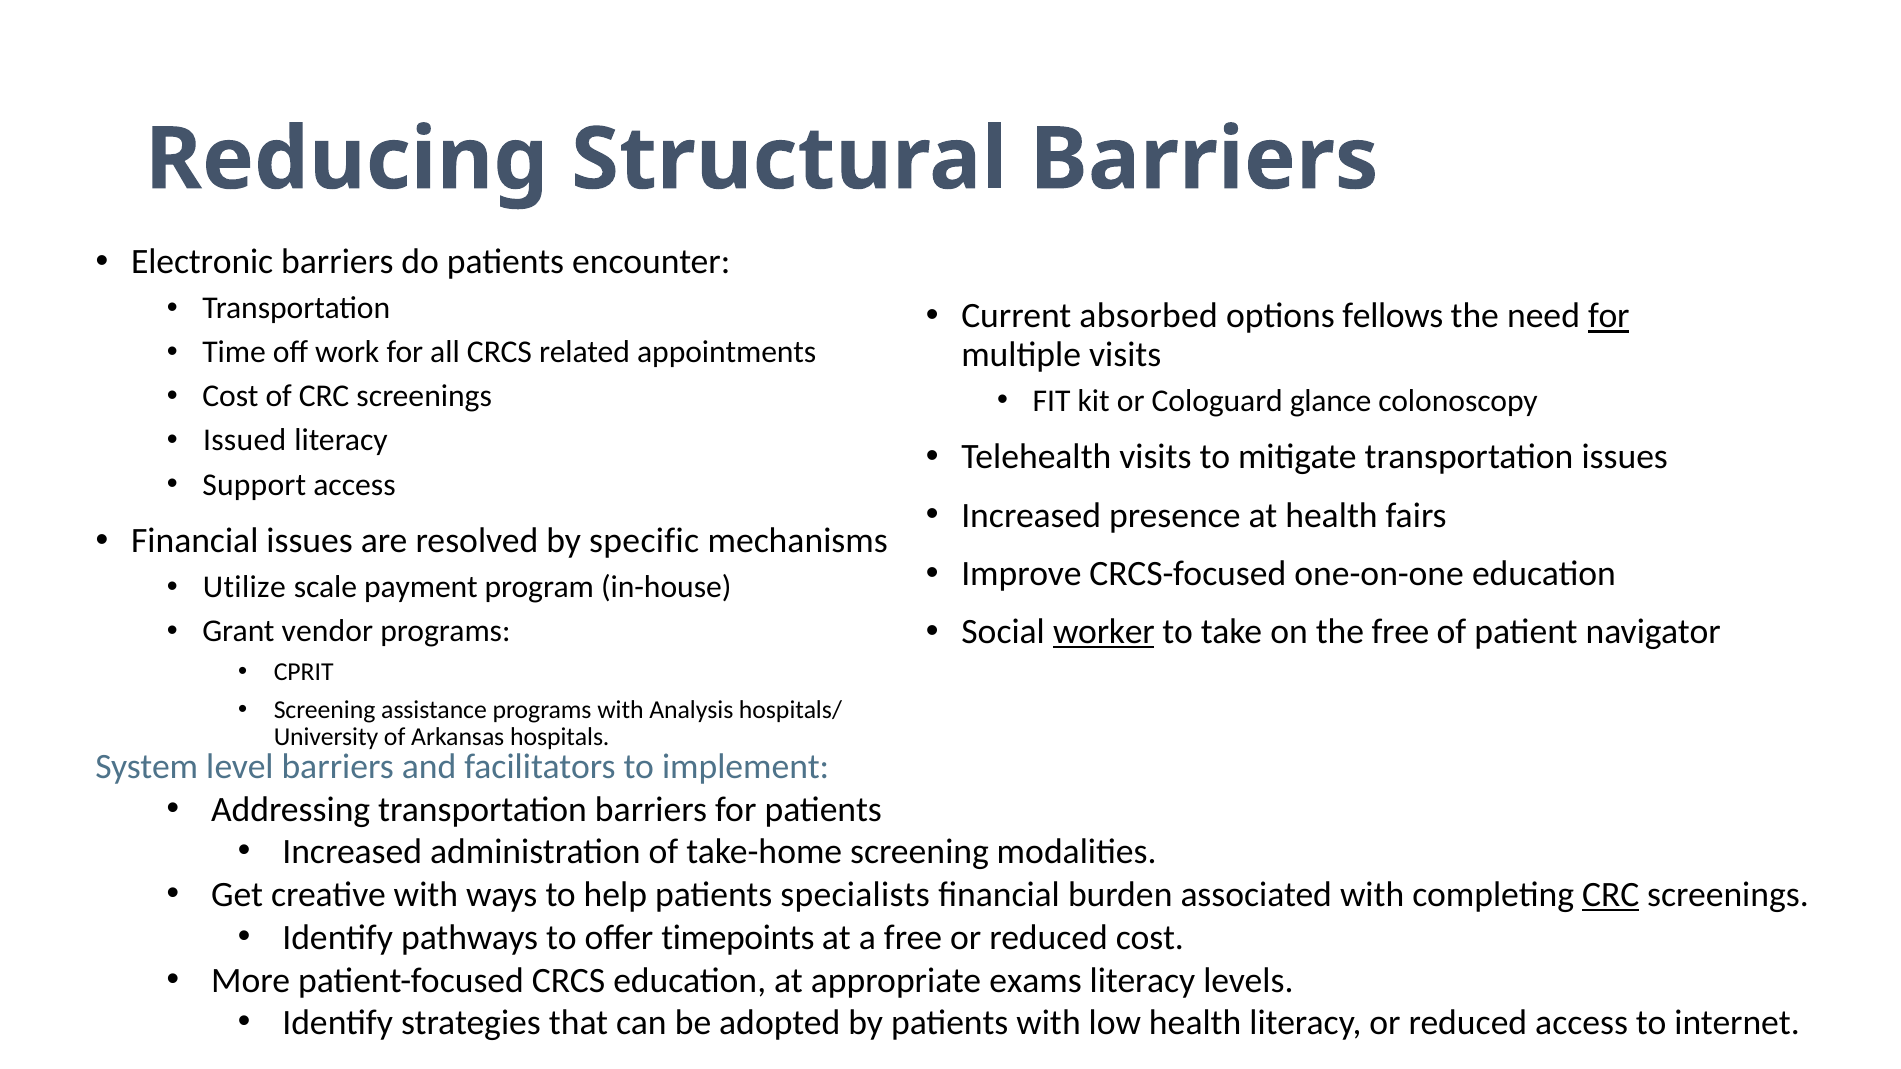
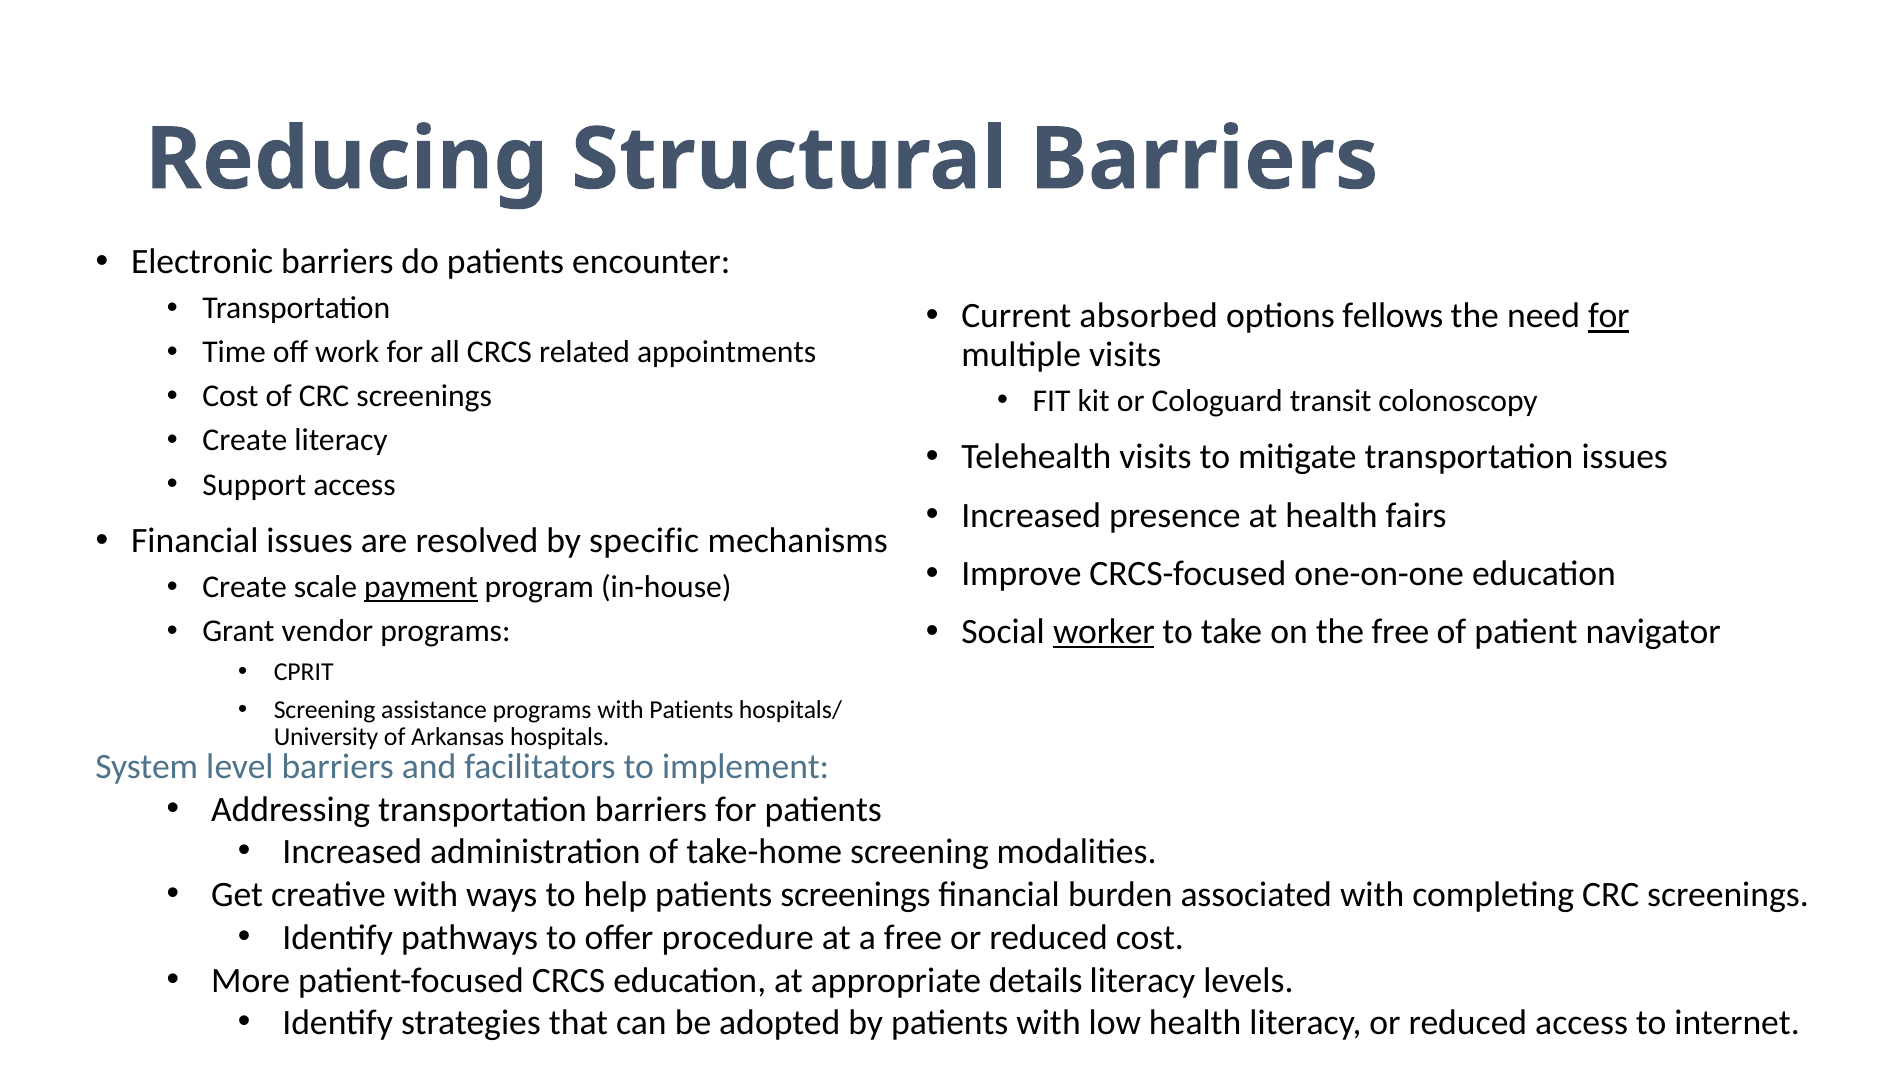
glance: glance -> transit
Issued at (245, 441): Issued -> Create
Utilize at (244, 587): Utilize -> Create
payment underline: none -> present
with Analysis: Analysis -> Patients
patients specialists: specialists -> screenings
CRC at (1611, 895) underline: present -> none
timepoints: timepoints -> procedure
exams: exams -> details
